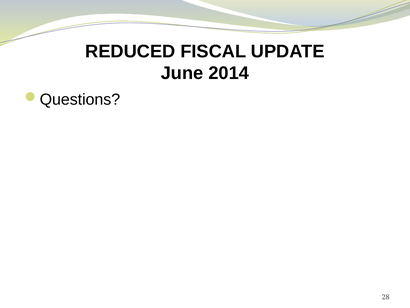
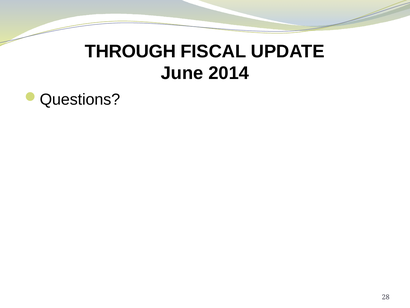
REDUCED: REDUCED -> THROUGH
